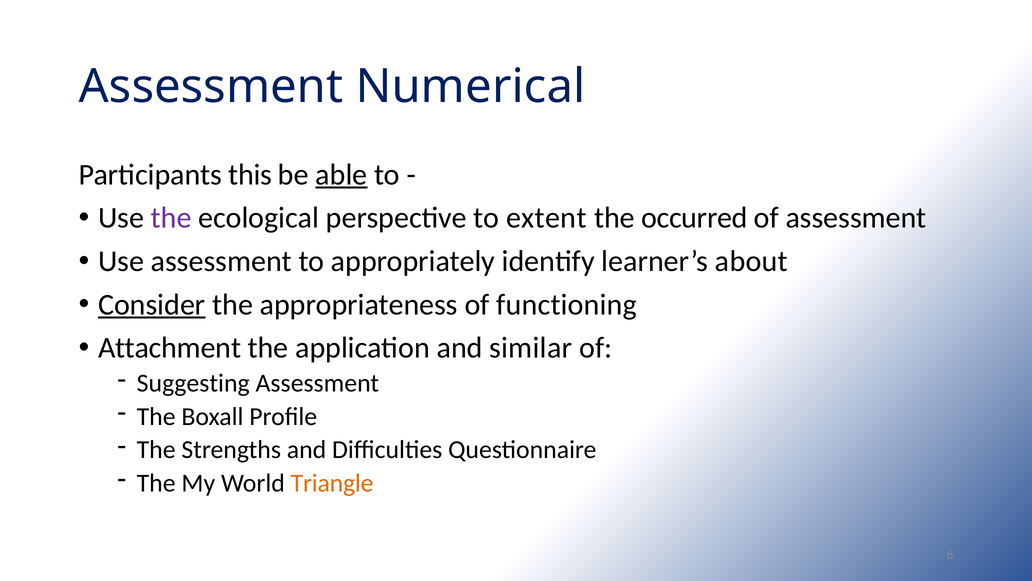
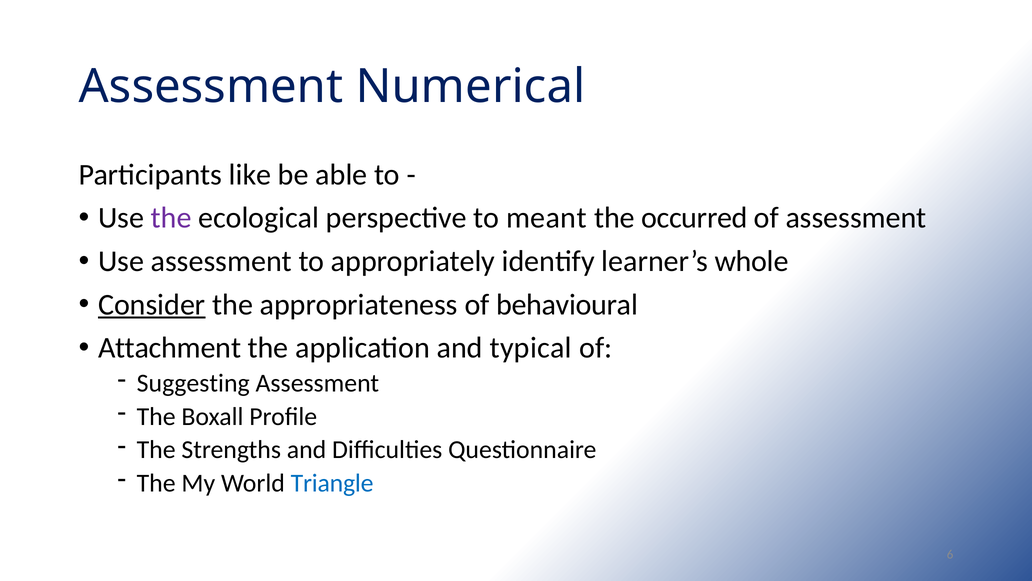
this: this -> like
able underline: present -> none
extent: extent -> meant
about: about -> whole
functioning: functioning -> behavioural
similar: similar -> typical
Triangle colour: orange -> blue
